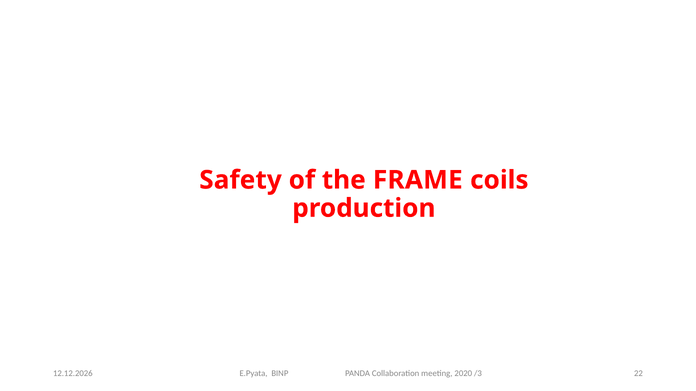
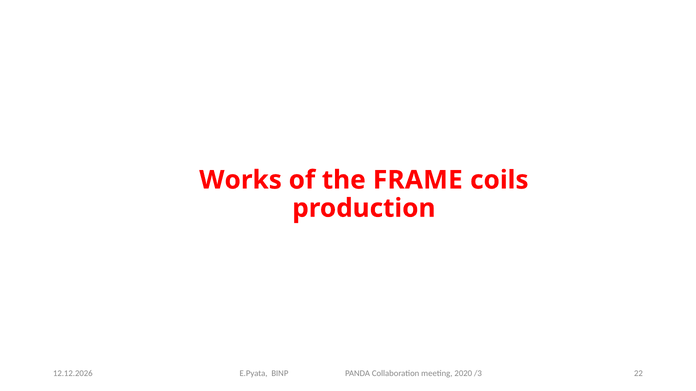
Safety: Safety -> Works
